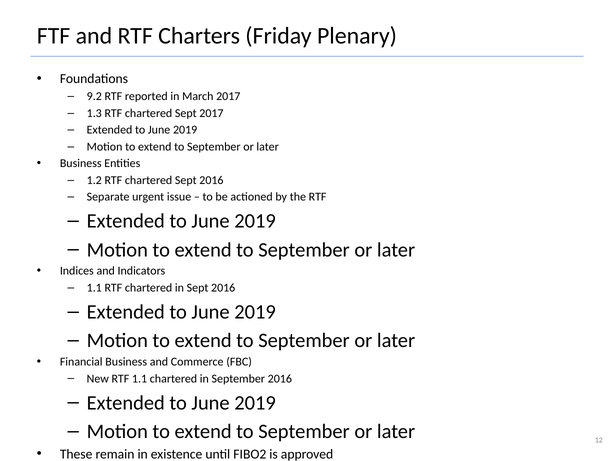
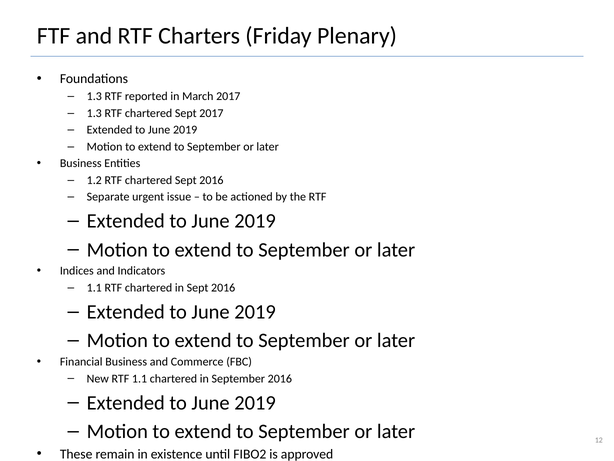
9.2 at (94, 96): 9.2 -> 1.3
